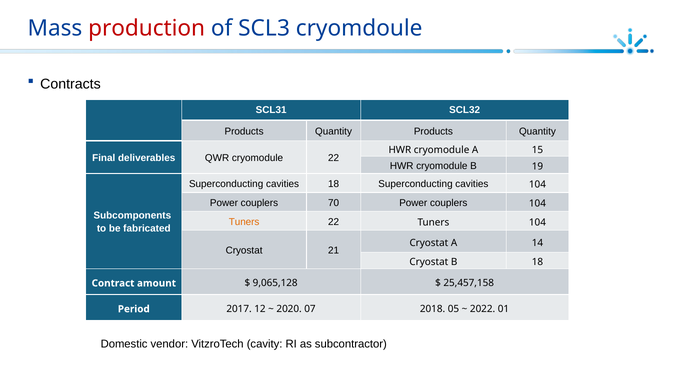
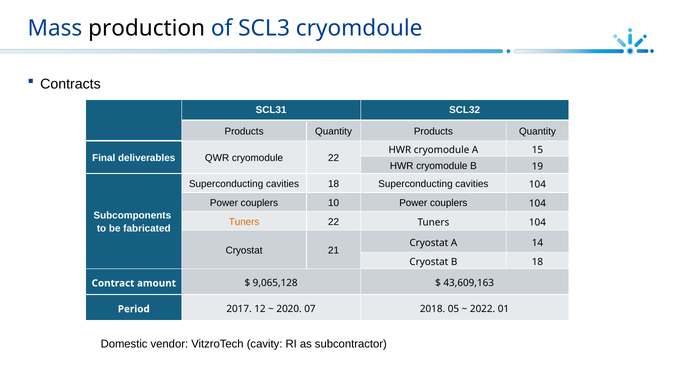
production colour: red -> black
70: 70 -> 10
25,457,158: 25,457,158 -> 43,609,163
